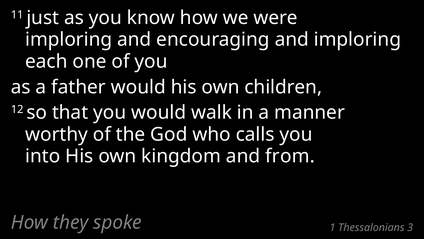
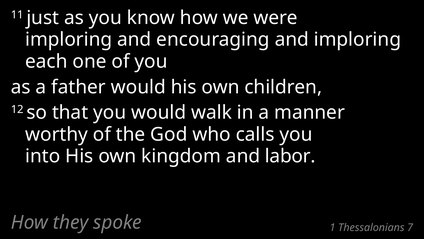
from: from -> labor
3: 3 -> 7
